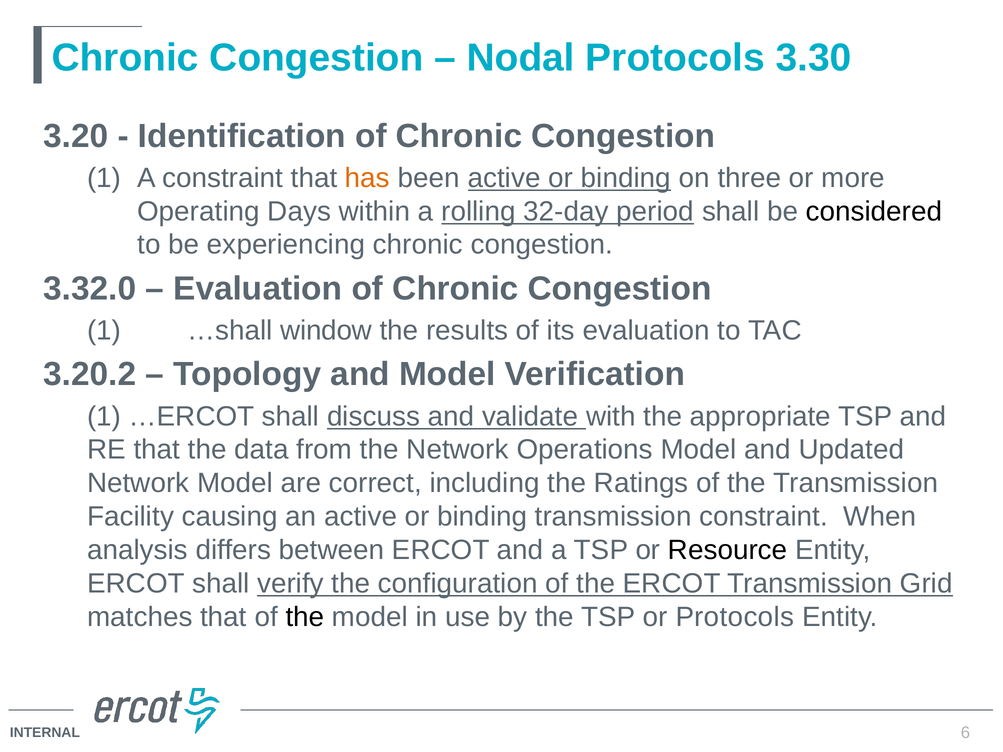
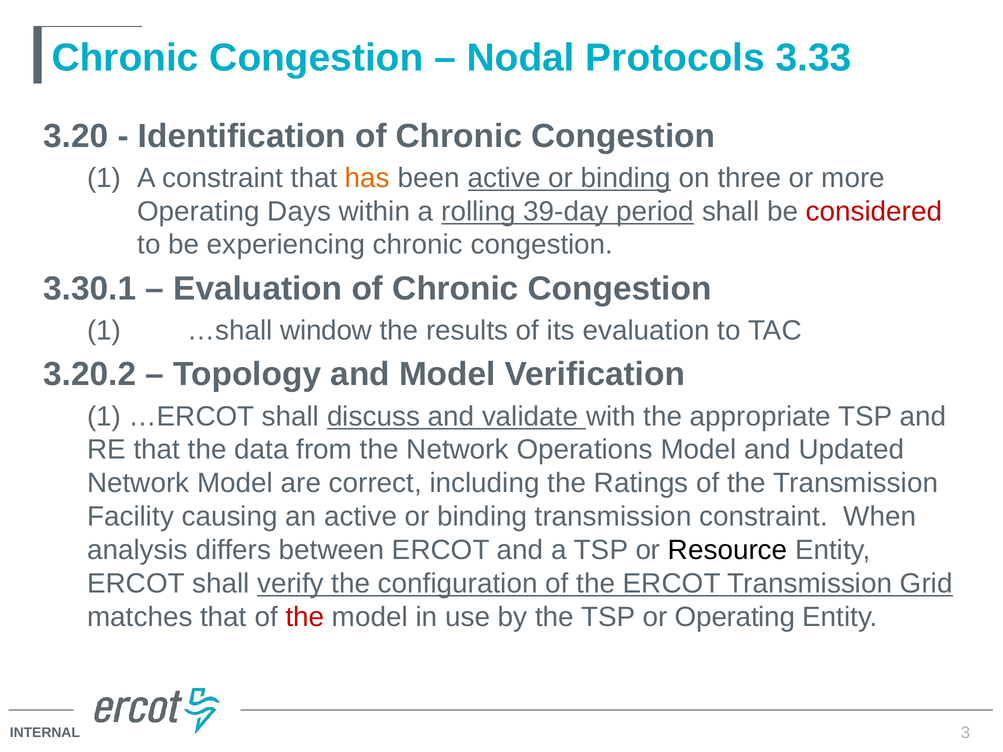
3.30: 3.30 -> 3.33
32-day: 32-day -> 39-day
considered colour: black -> red
3.32.0: 3.32.0 -> 3.30.1
the at (305, 617) colour: black -> red
or Protocols: Protocols -> Operating
6: 6 -> 3
